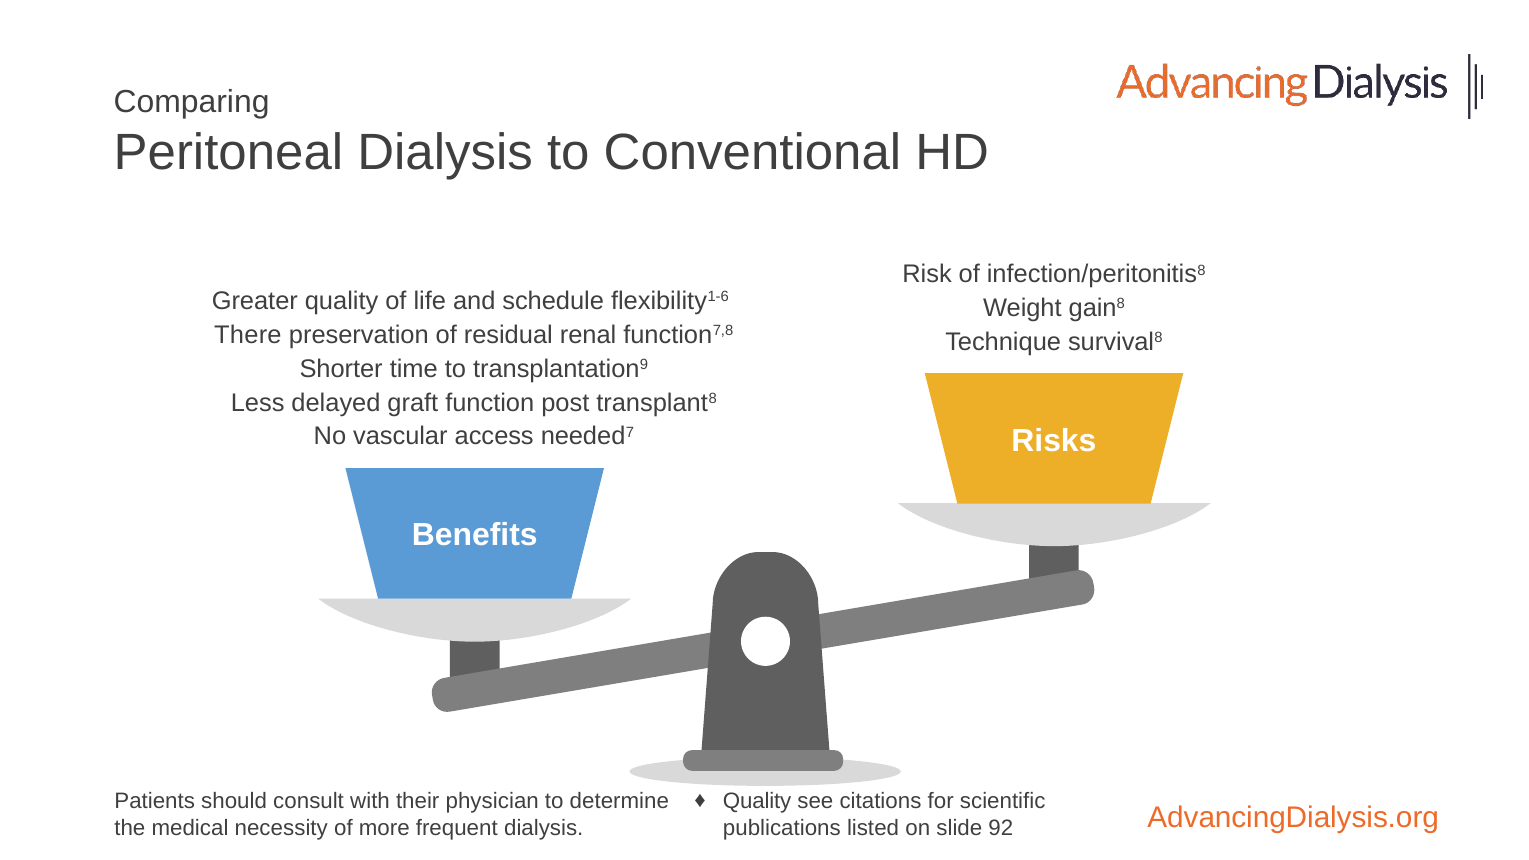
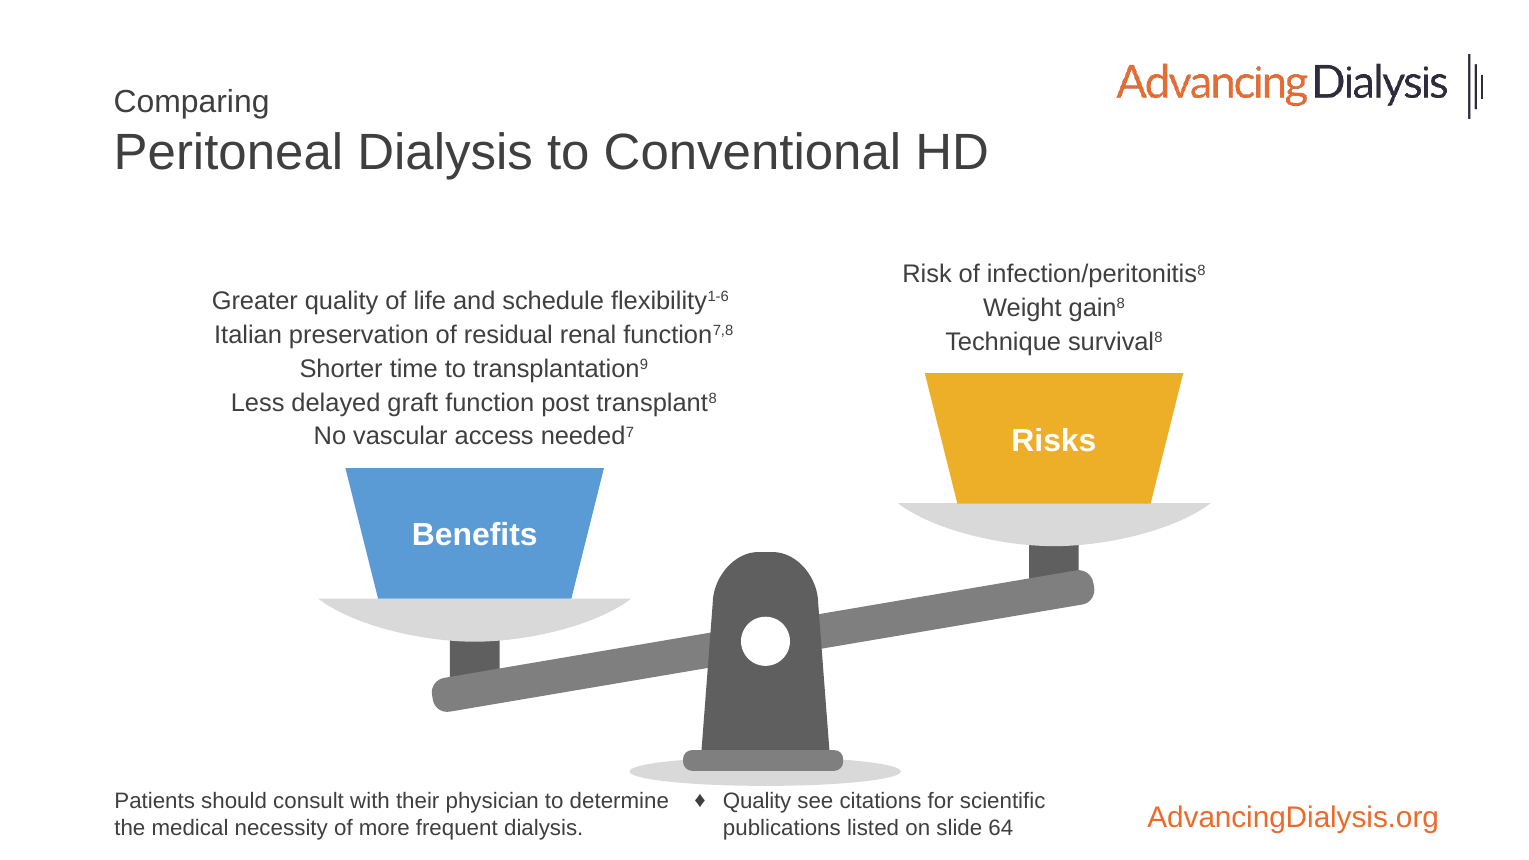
There: There -> Italian
92: 92 -> 64
